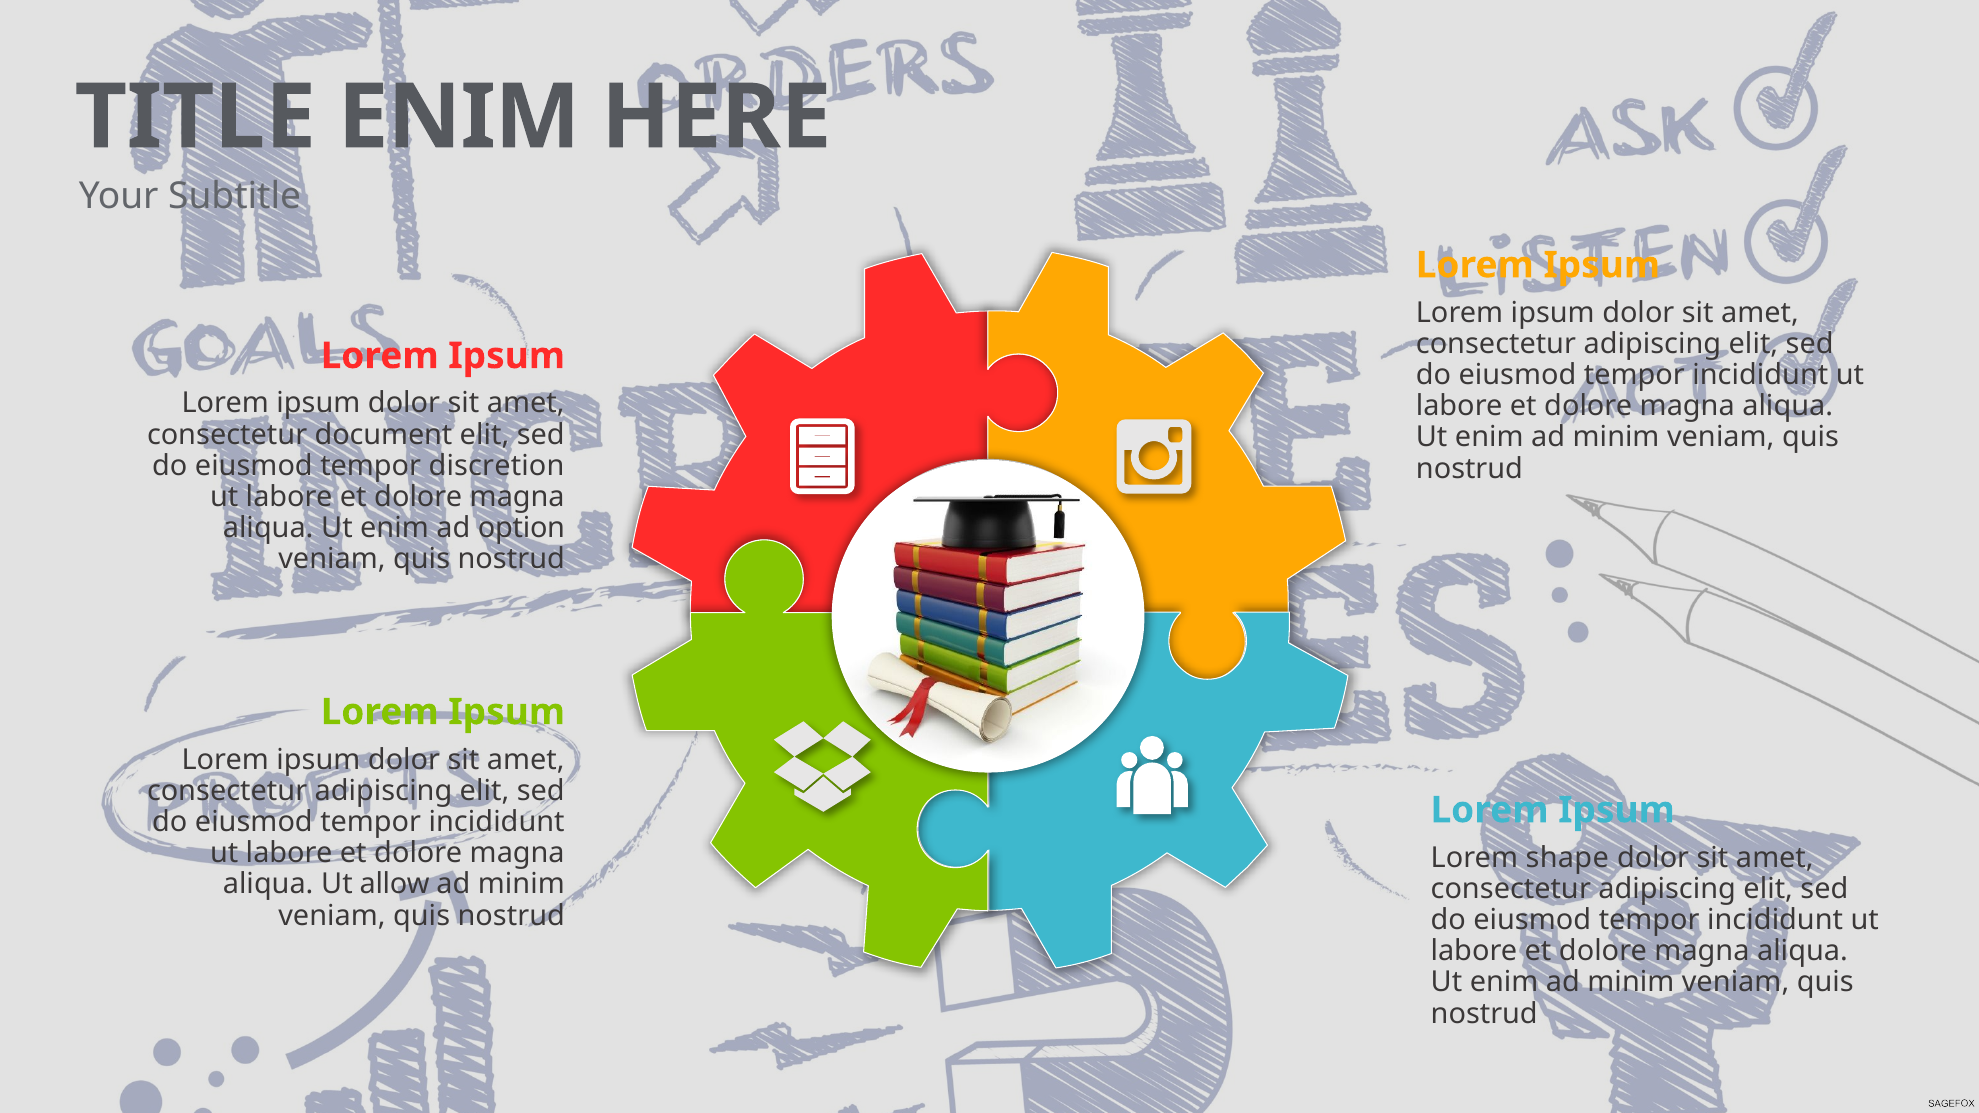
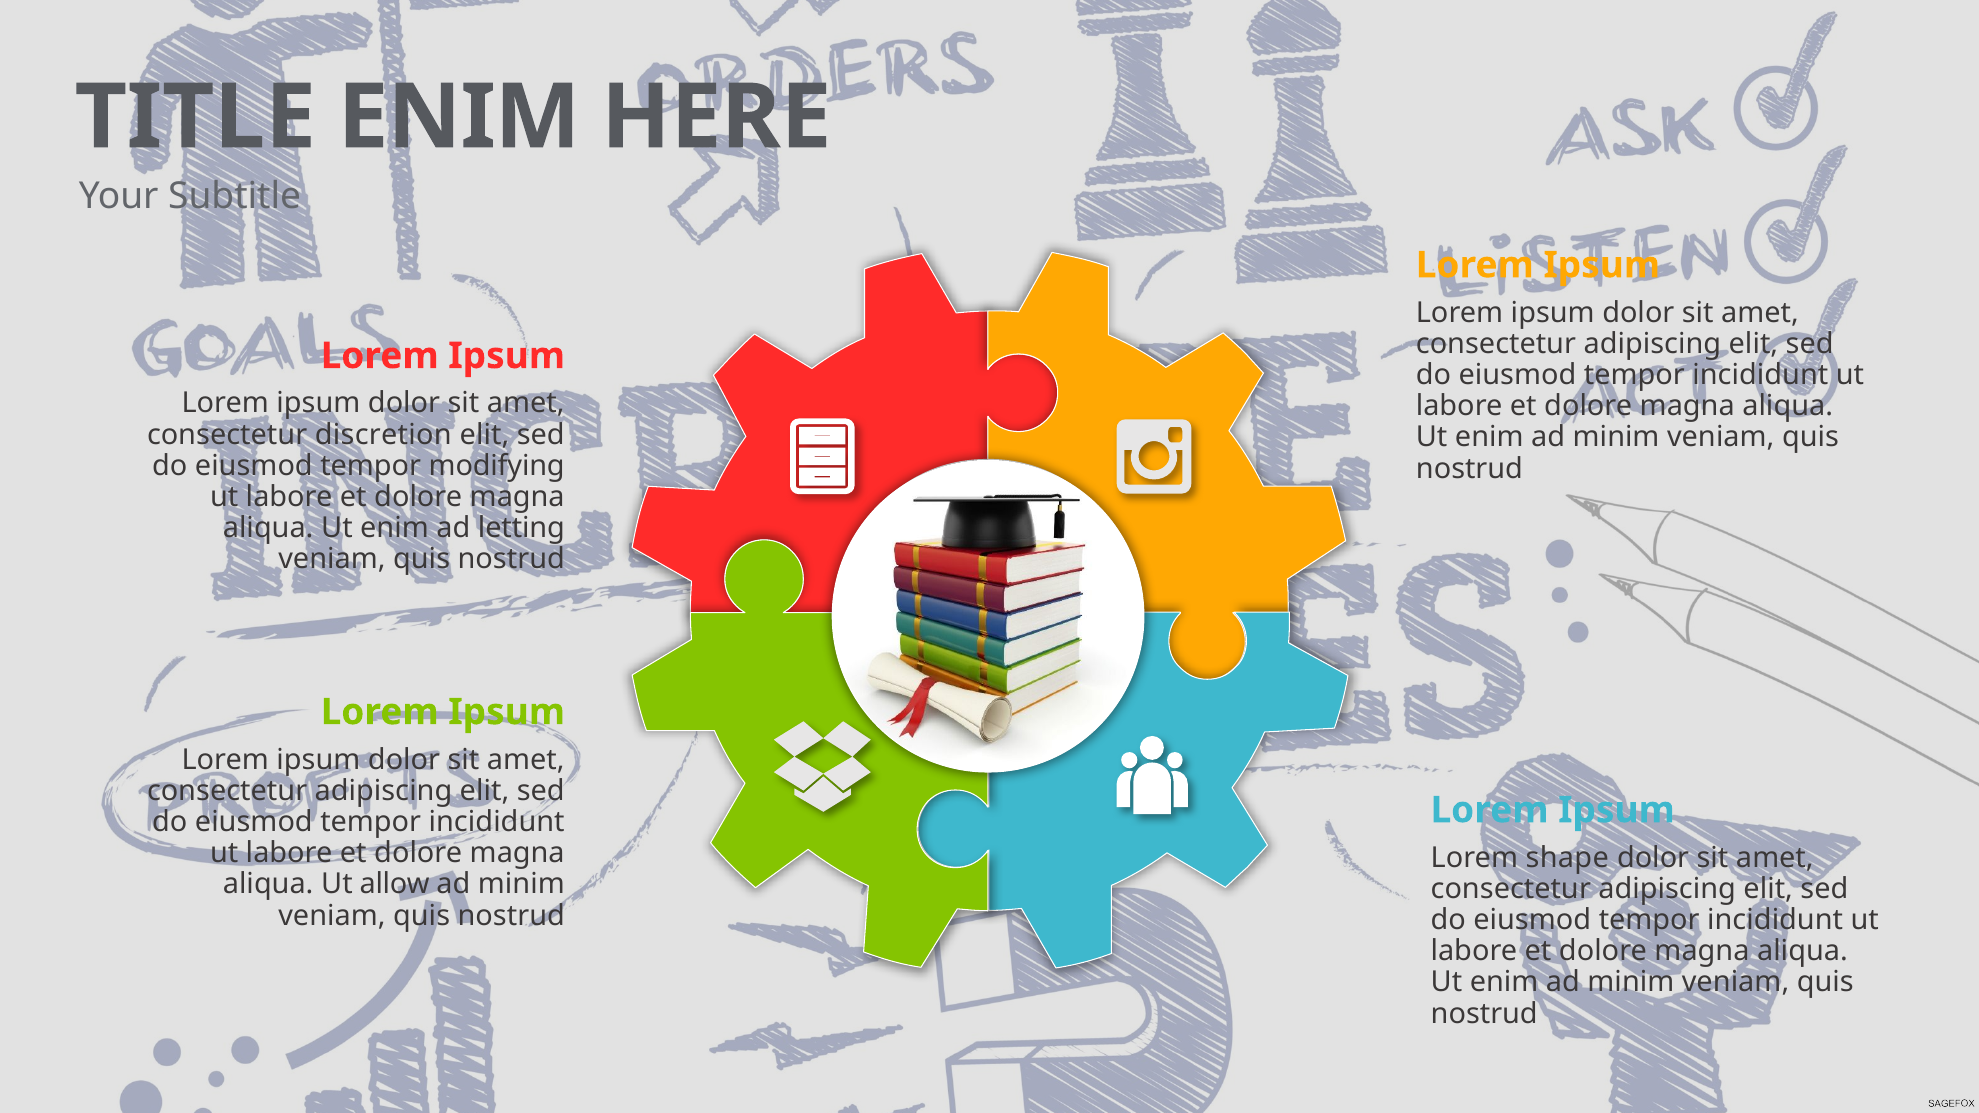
document: document -> discretion
discretion: discretion -> modifying
option: option -> letting
